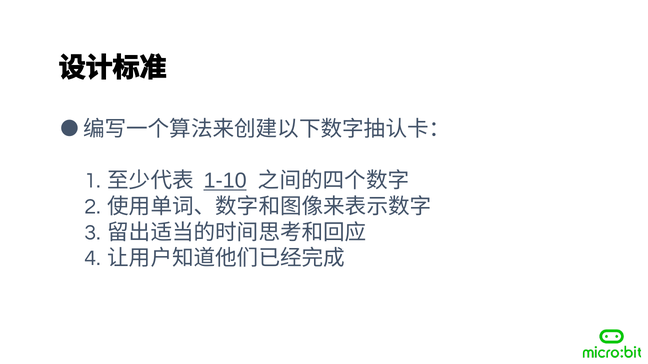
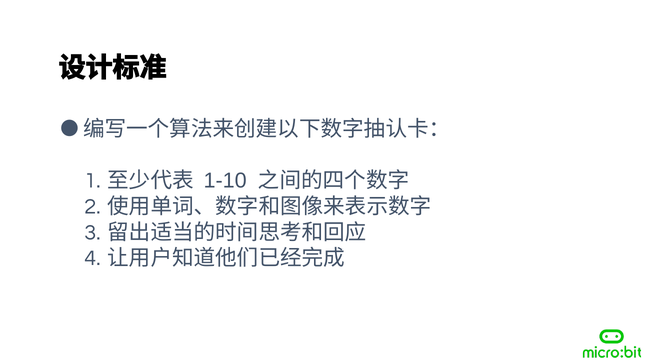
1-10 underline: present -> none
